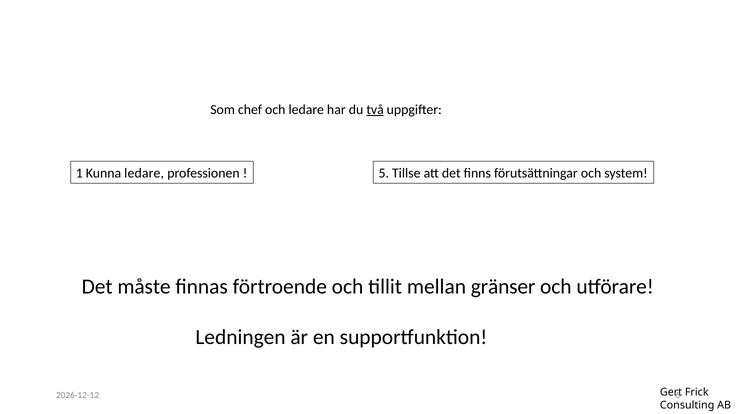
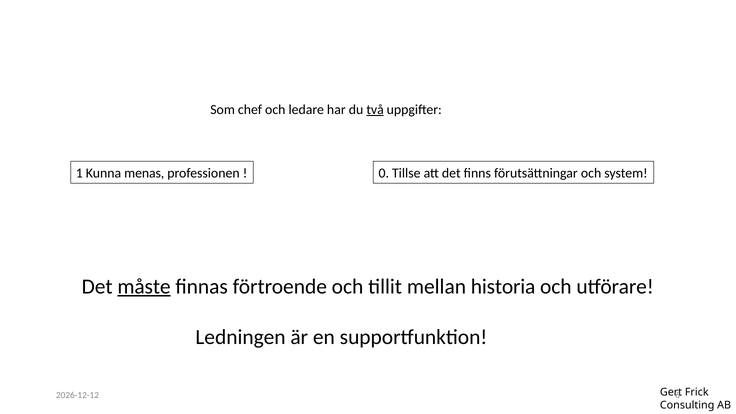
Kunna ledare: ledare -> menas
5: 5 -> 0
måste underline: none -> present
gränser: gränser -> historia
